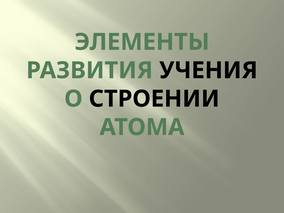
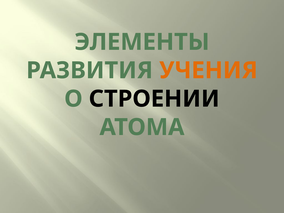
УЧЕНИЯ colour: black -> orange
